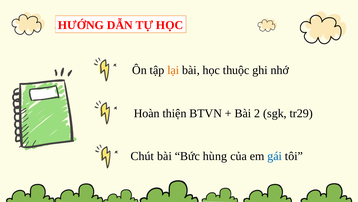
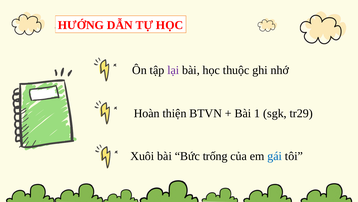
lại colour: orange -> purple
2: 2 -> 1
Chút: Chút -> Xuôi
hùng: hùng -> trống
